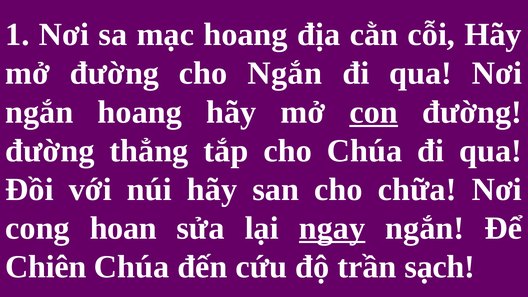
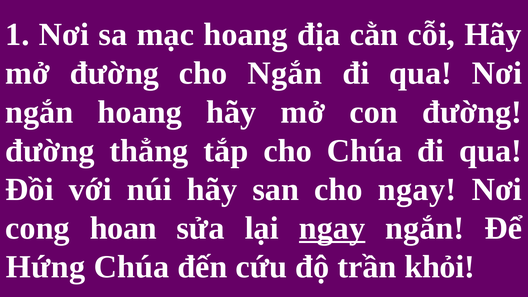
con underline: present -> none
cho chữa: chữa -> ngay
Chiên: Chiên -> Hứng
sạch: sạch -> khỏi
